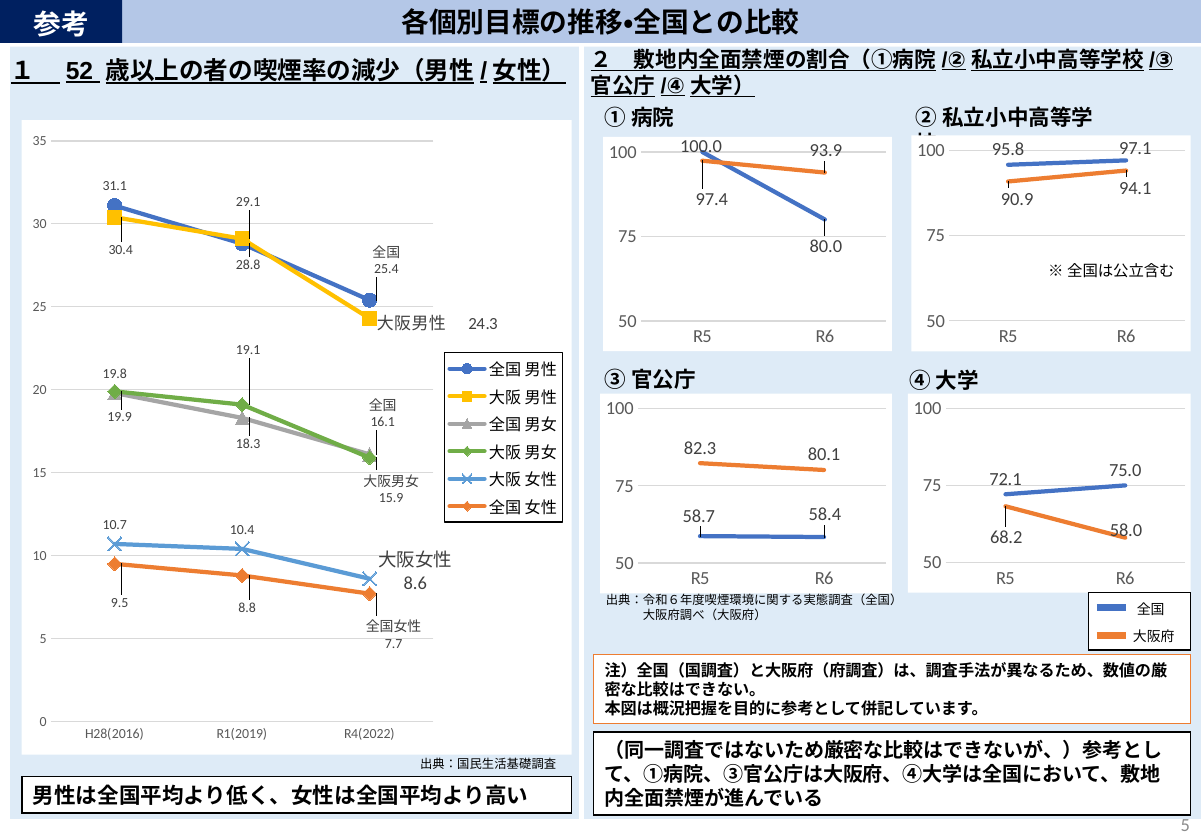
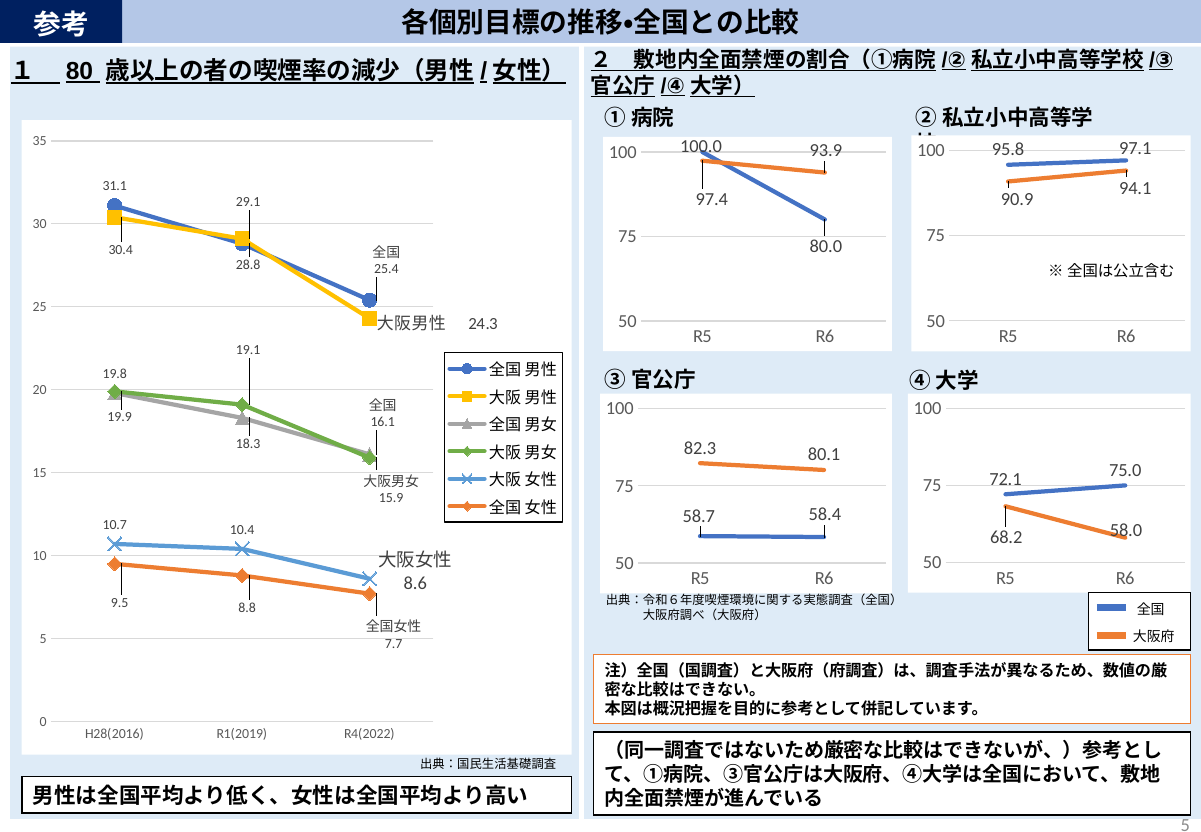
52: 52 -> 80
